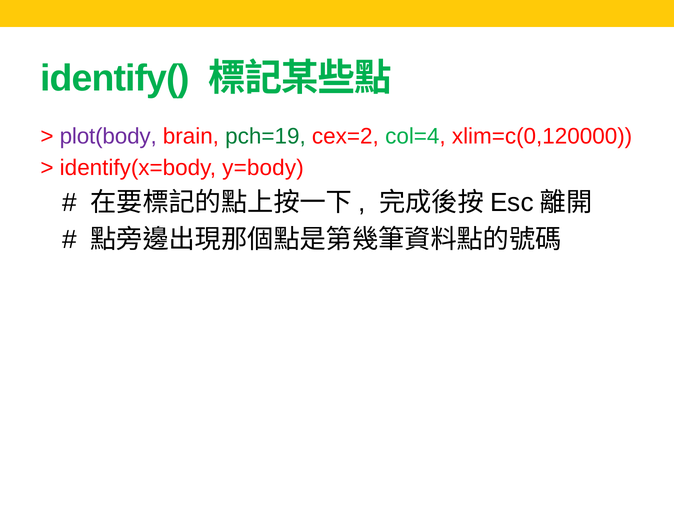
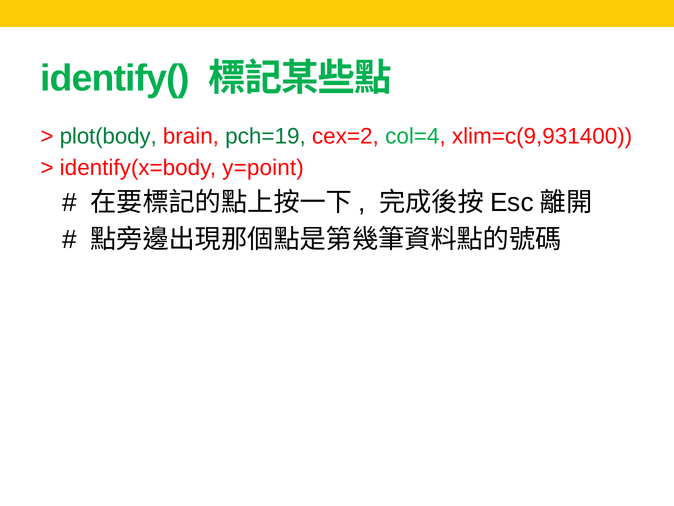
plot(body colour: purple -> green
xlim=c(0,120000: xlim=c(0,120000 -> xlim=c(9,931400
y=body: y=body -> y=point
